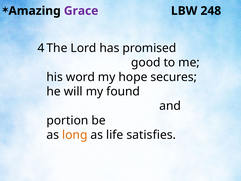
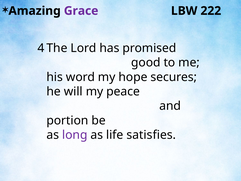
248: 248 -> 222
found: found -> peace
long colour: orange -> purple
